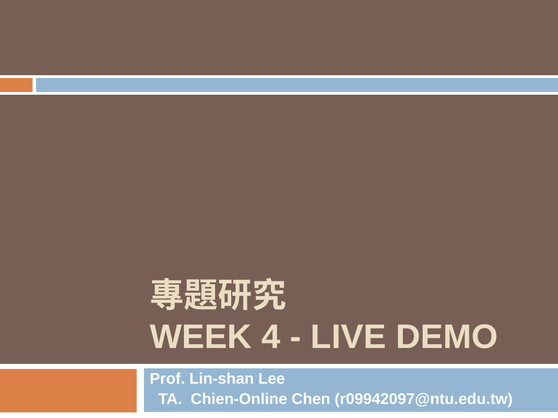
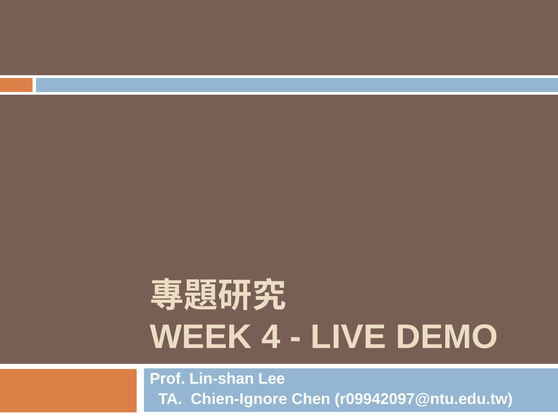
Chien-Online: Chien-Online -> Chien-Ignore
